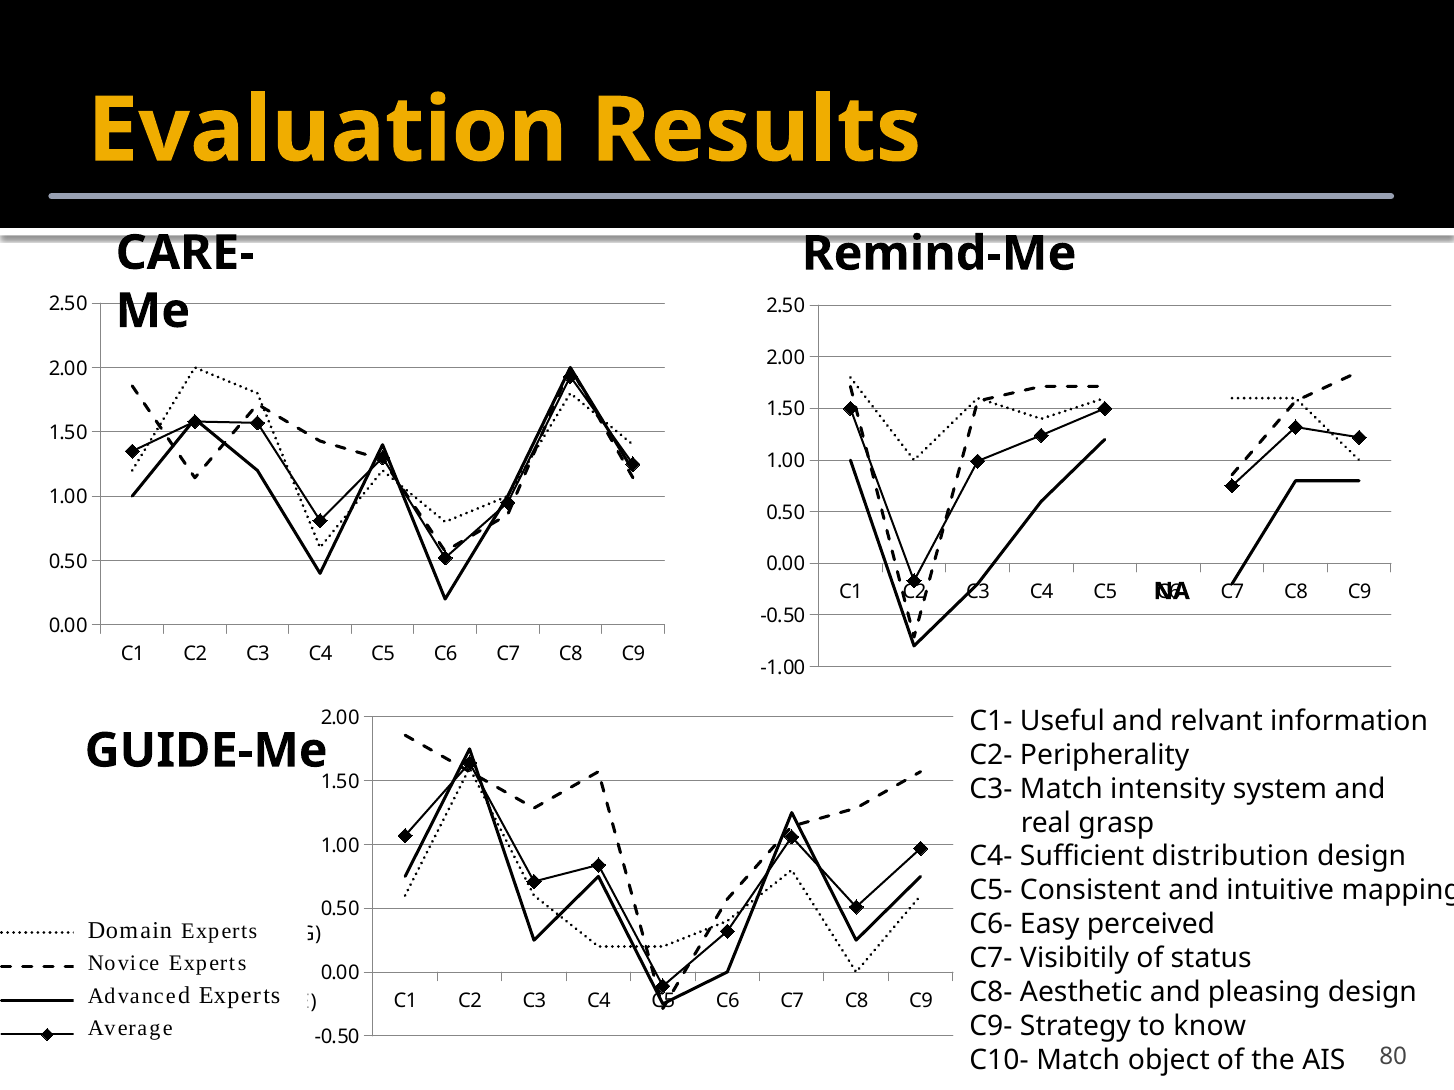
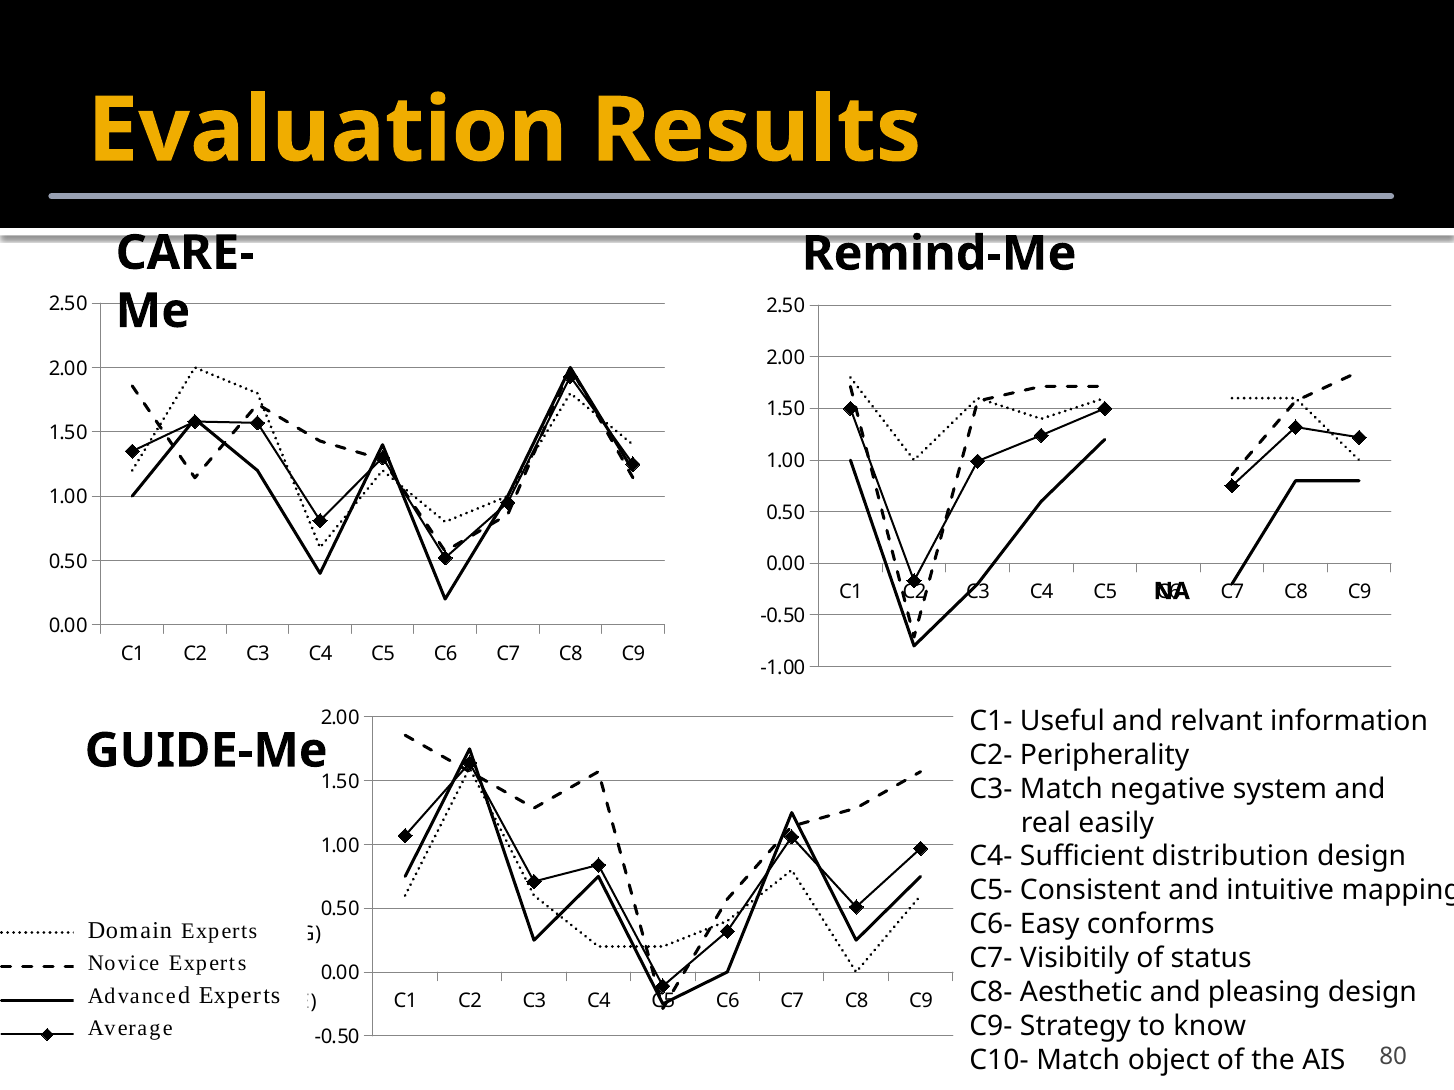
intensity: intensity -> negative
grasp: grasp -> easily
perceived: perceived -> conforms
